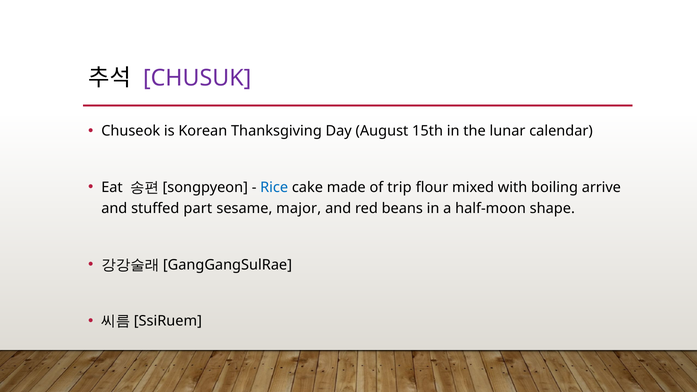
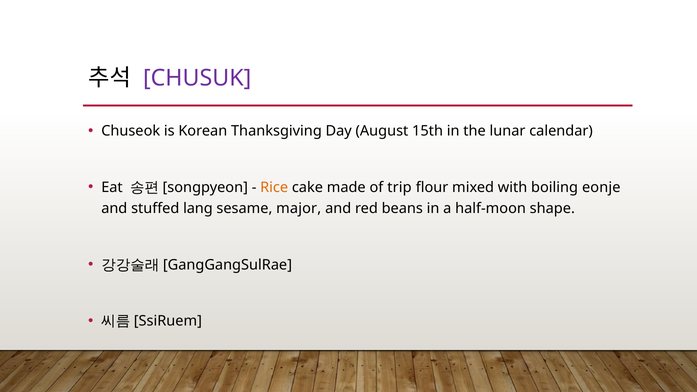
Rice colour: blue -> orange
arrive: arrive -> eonje
part: part -> lang
